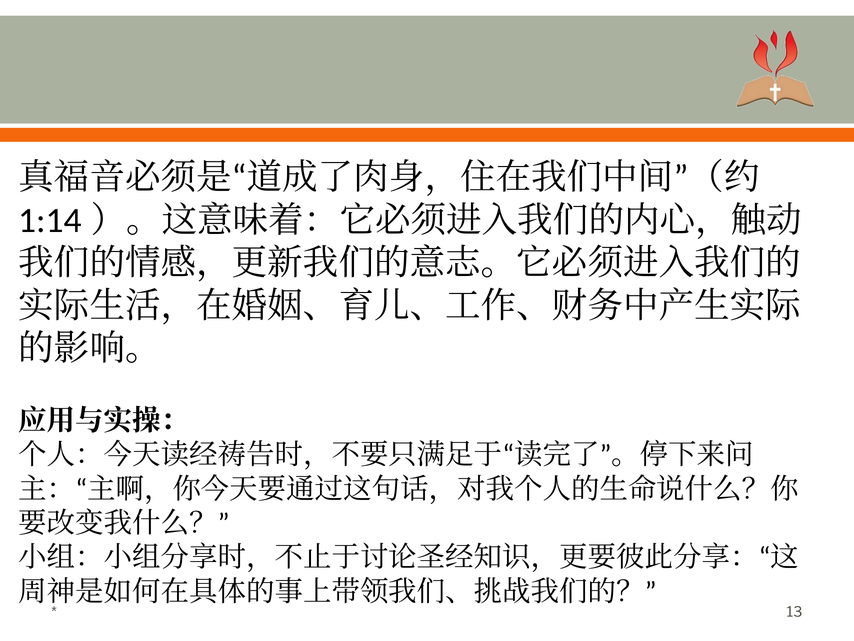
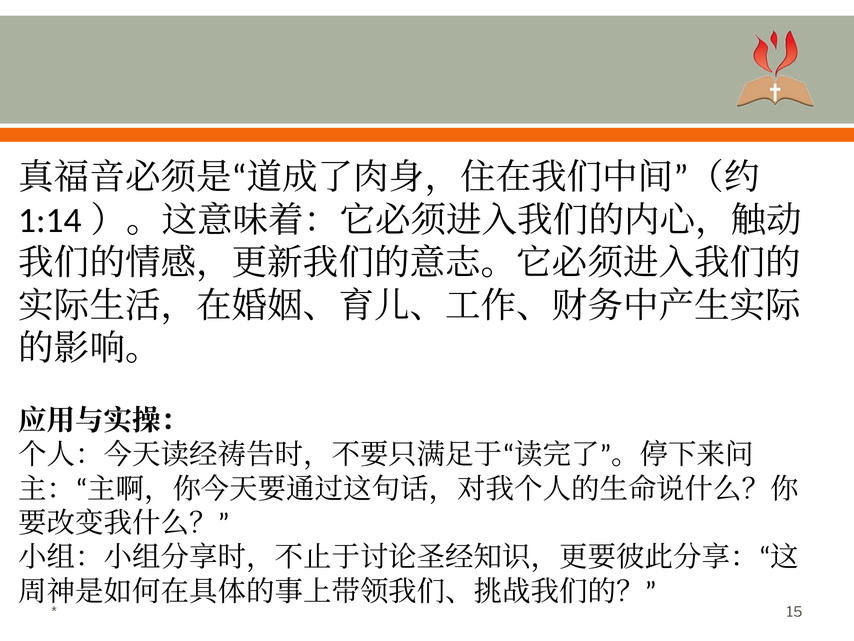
13: 13 -> 15
